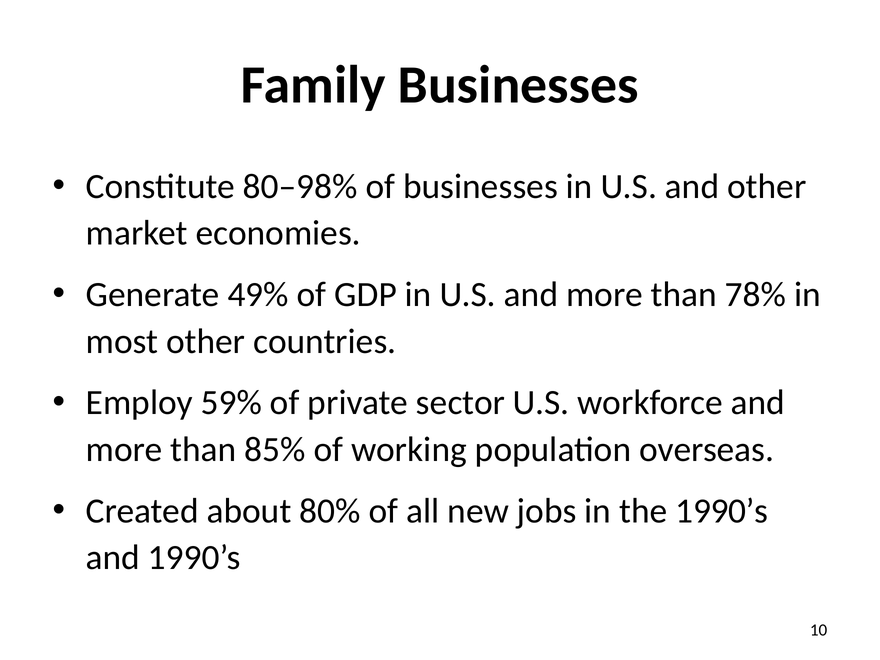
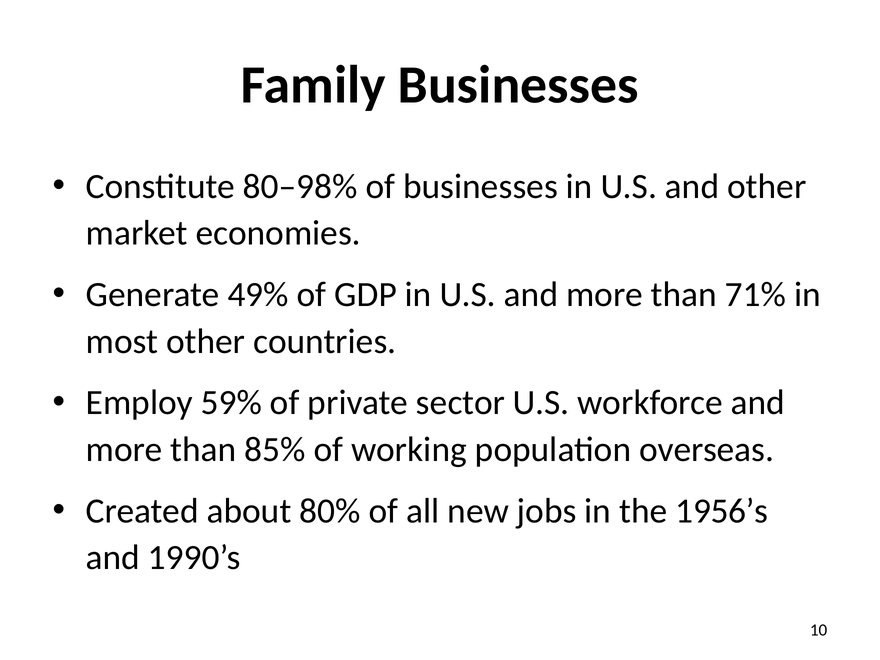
78%: 78% -> 71%
the 1990’s: 1990’s -> 1956’s
